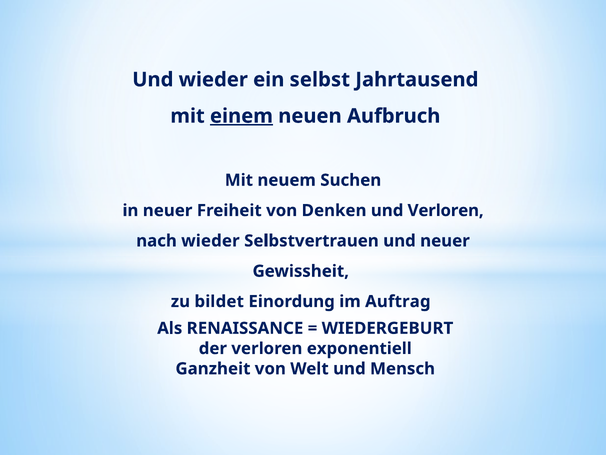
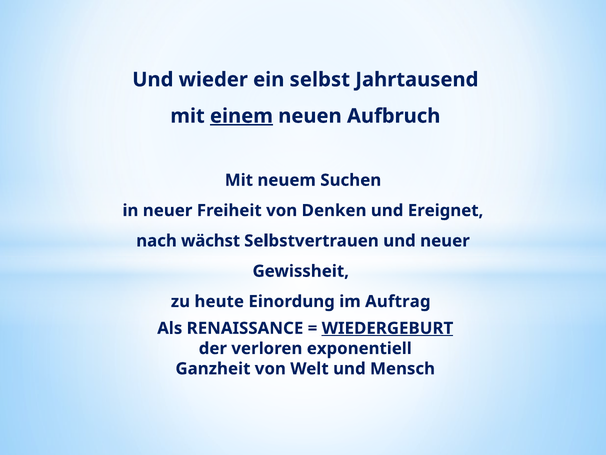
und Verloren: Verloren -> Ereignet
nach wieder: wieder -> wächst
bildet: bildet -> heute
WIEDERGEBURT underline: none -> present
